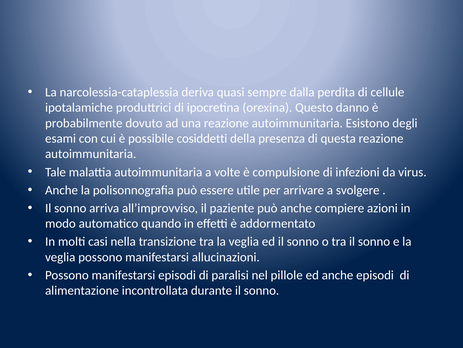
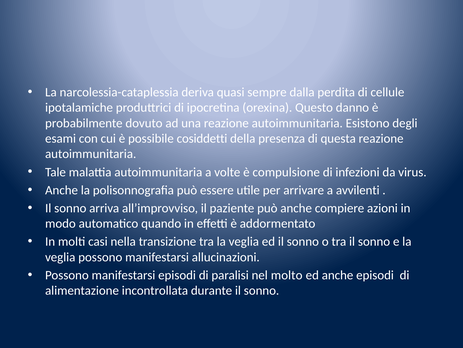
svolgere: svolgere -> avvilenti
pillole: pillole -> molto
